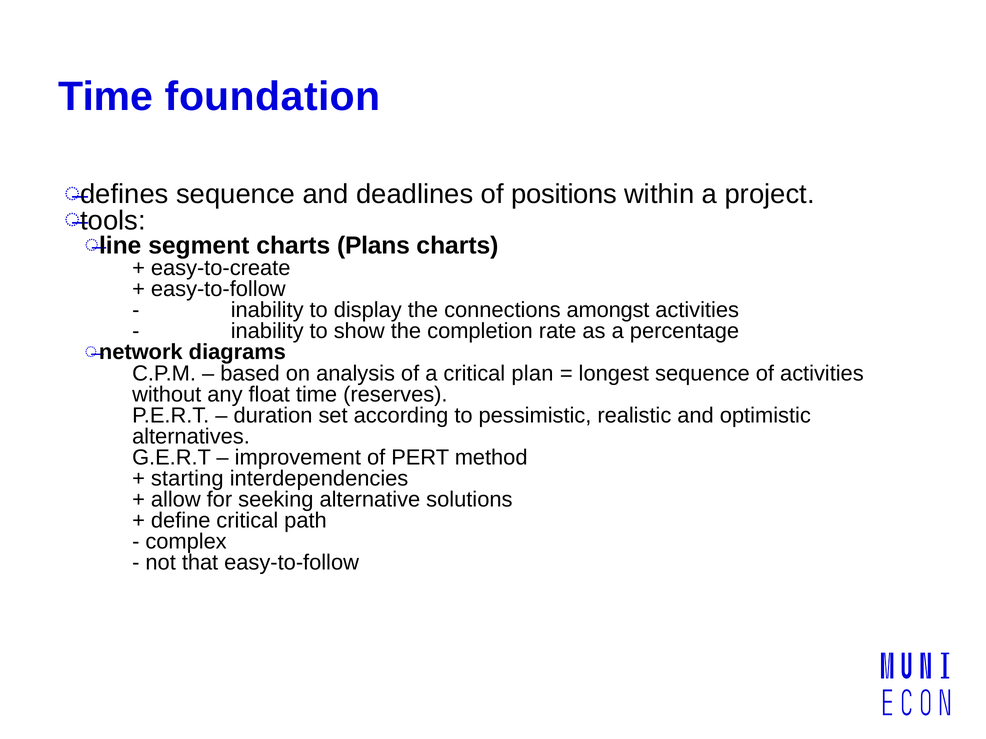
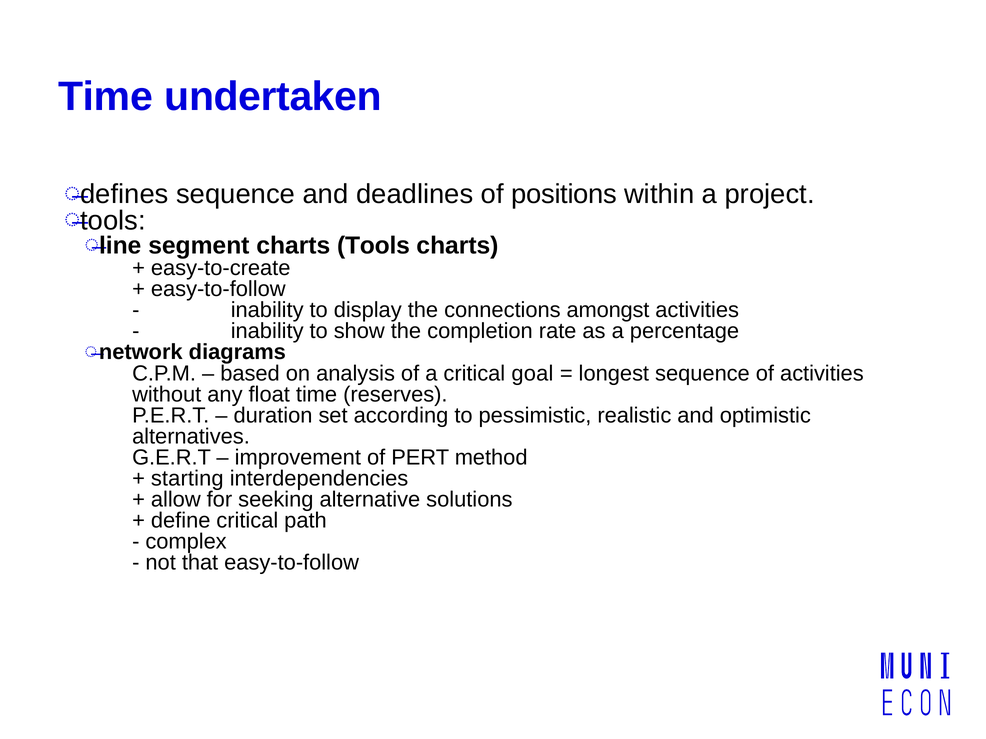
foundation: foundation -> undertaken
charts Plans: Plans -> Tools
plan: plan -> goal
